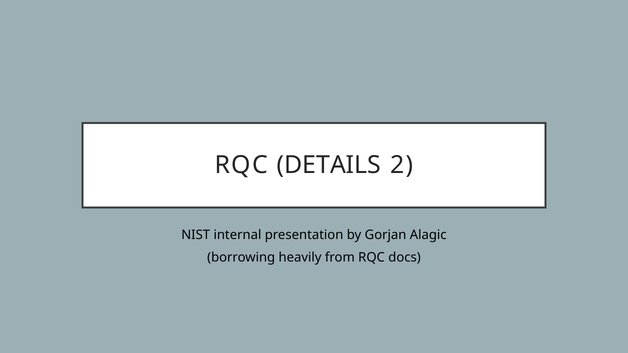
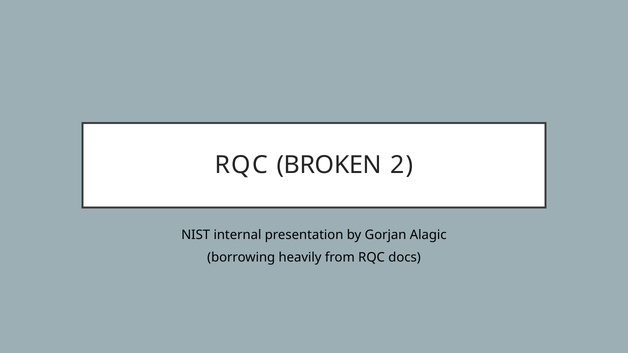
DETAILS: DETAILS -> BROKEN
